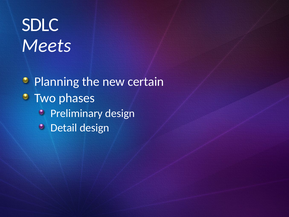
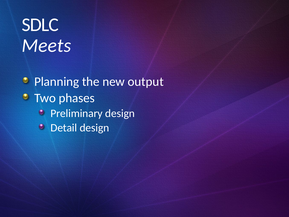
certain: certain -> output
